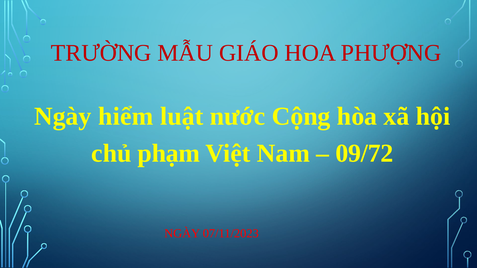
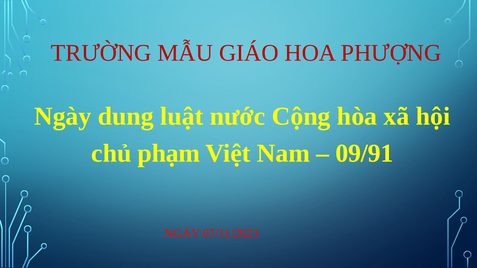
hiểm: hiểm -> dung
09/72: 09/72 -> 09/91
